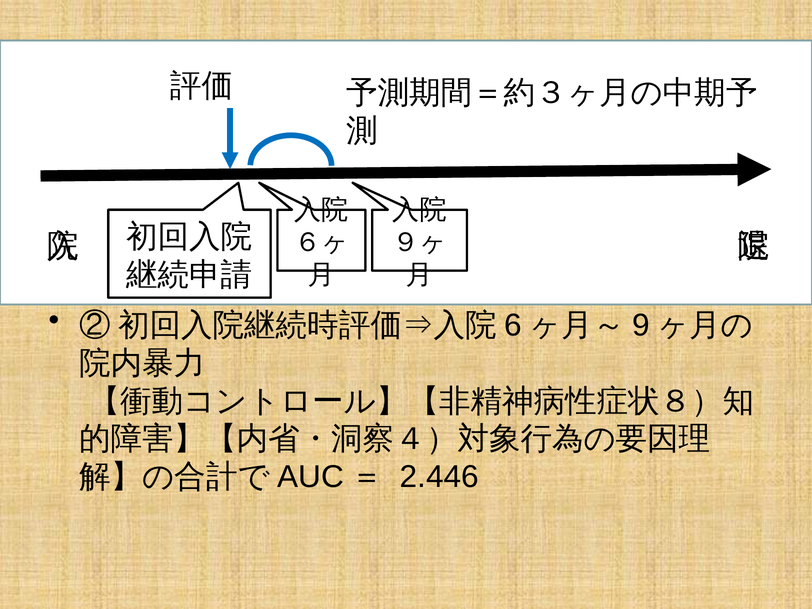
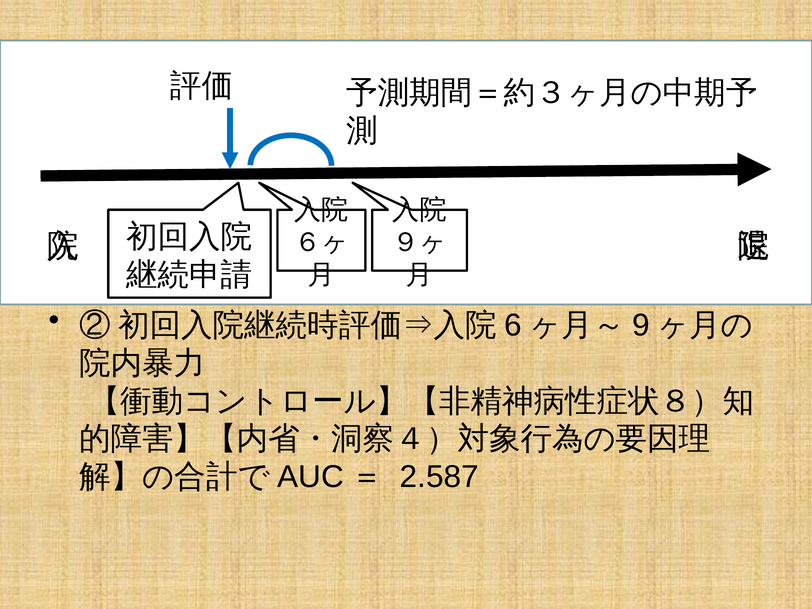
2.446: 2.446 -> 2.587
